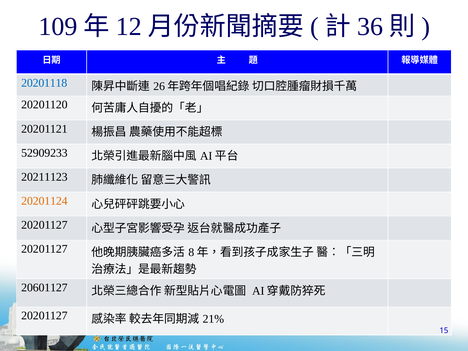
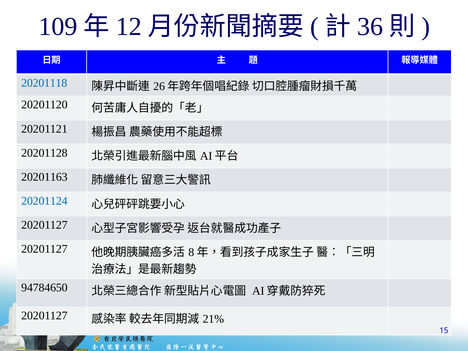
52909233: 52909233 -> 20201128
20211123: 20211123 -> 20201163
20201124 colour: orange -> blue
20601127: 20601127 -> 94784650
